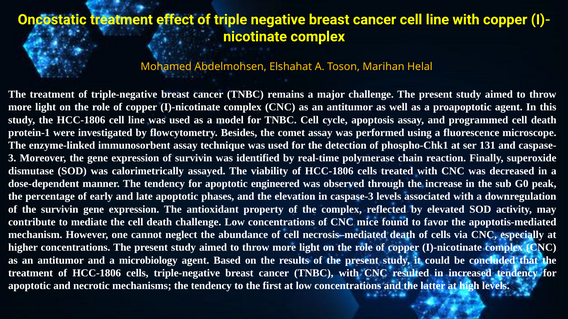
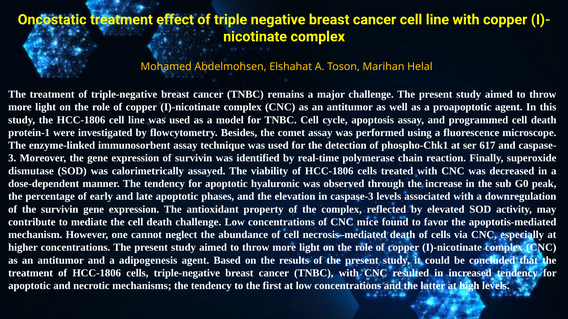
131: 131 -> 617
engineered: engineered -> hyaluronic
microbiology: microbiology -> adipogenesis
